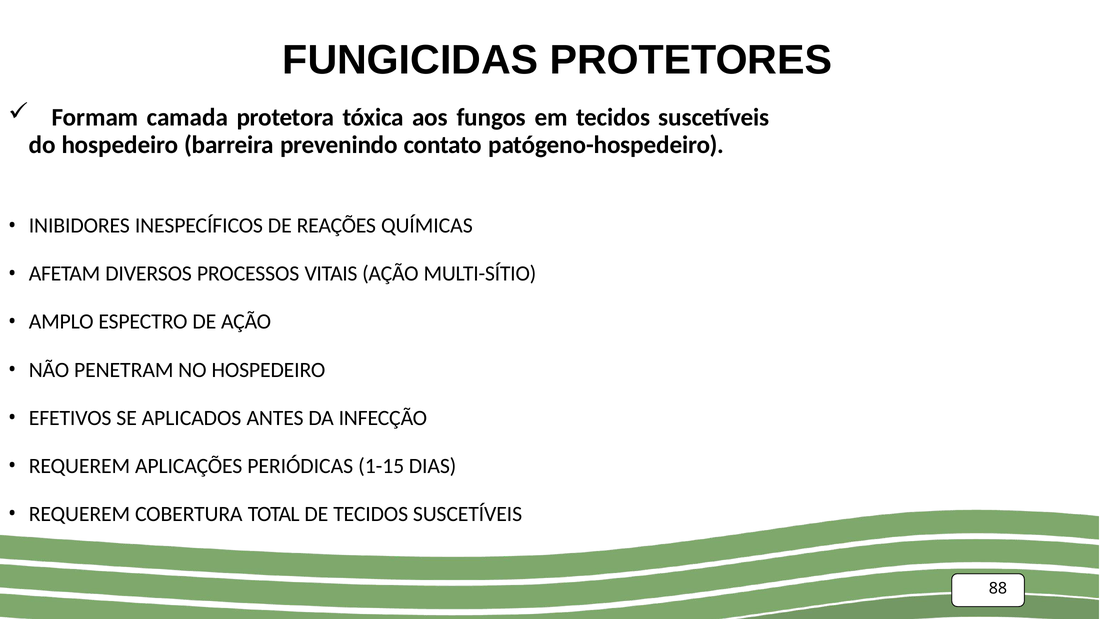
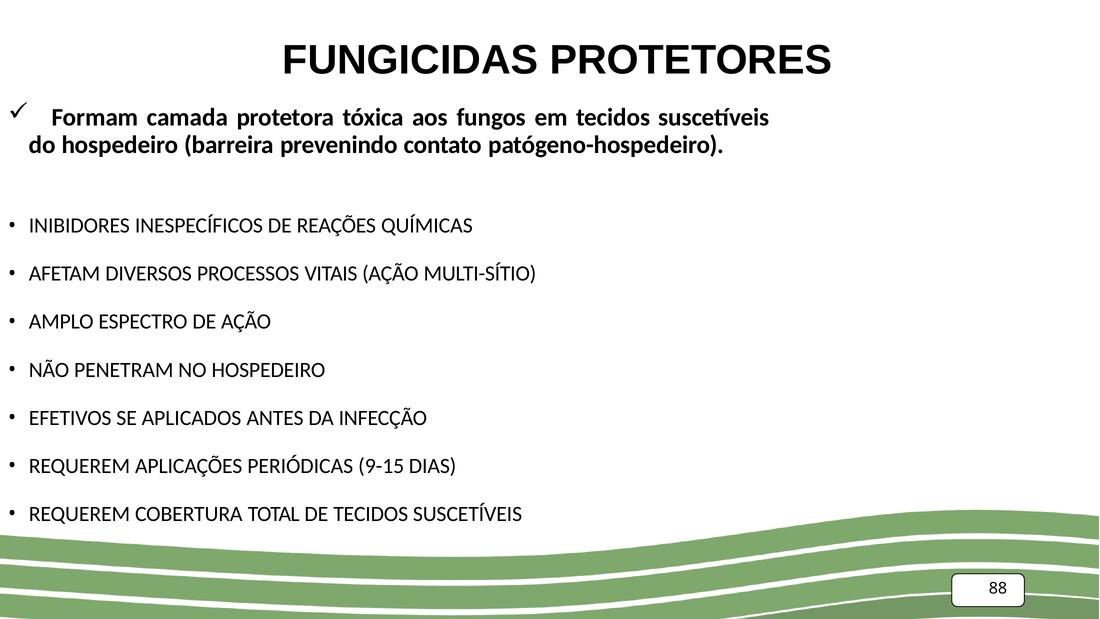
1-15: 1-15 -> 9-15
